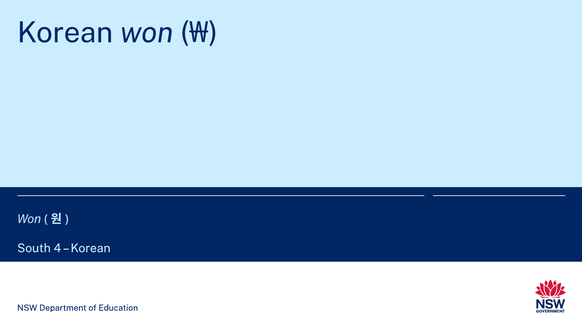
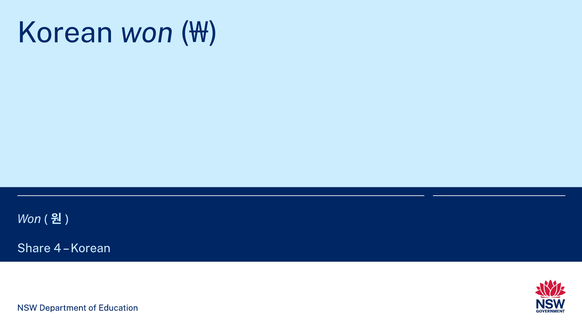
South: South -> Share
